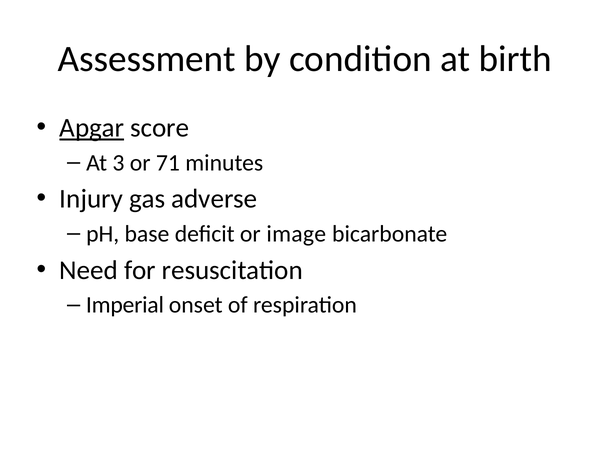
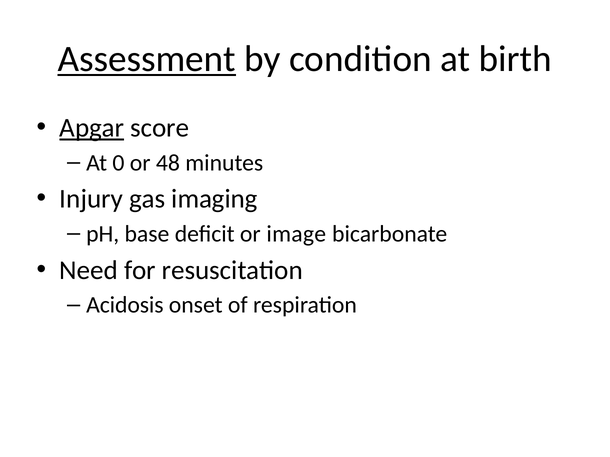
Assessment underline: none -> present
3: 3 -> 0
71: 71 -> 48
adverse: adverse -> imaging
Imperial: Imperial -> Acidosis
